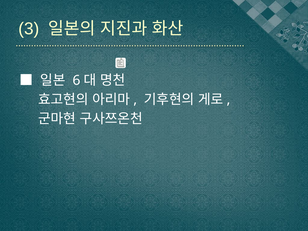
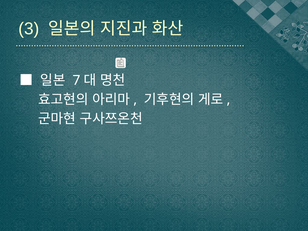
6: 6 -> 7
